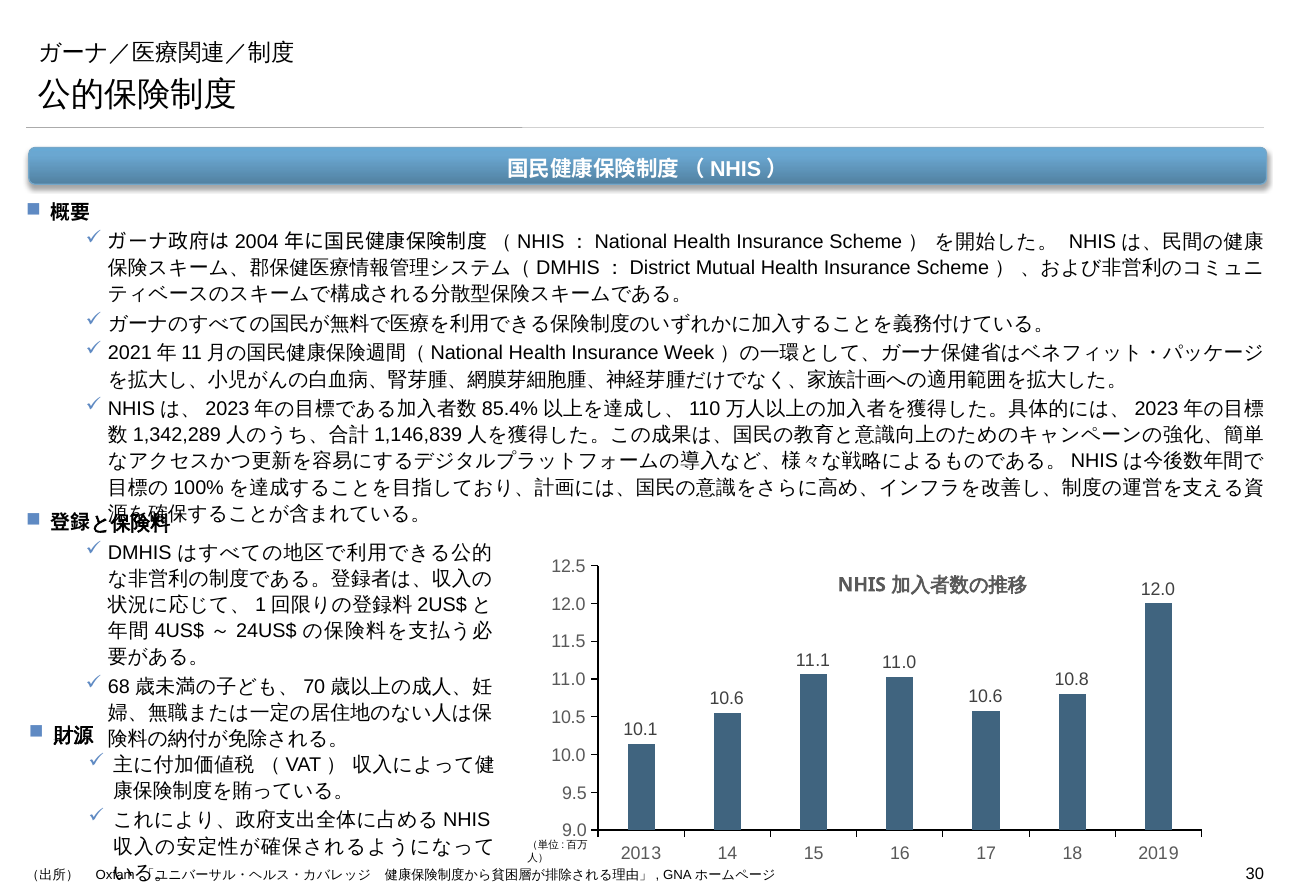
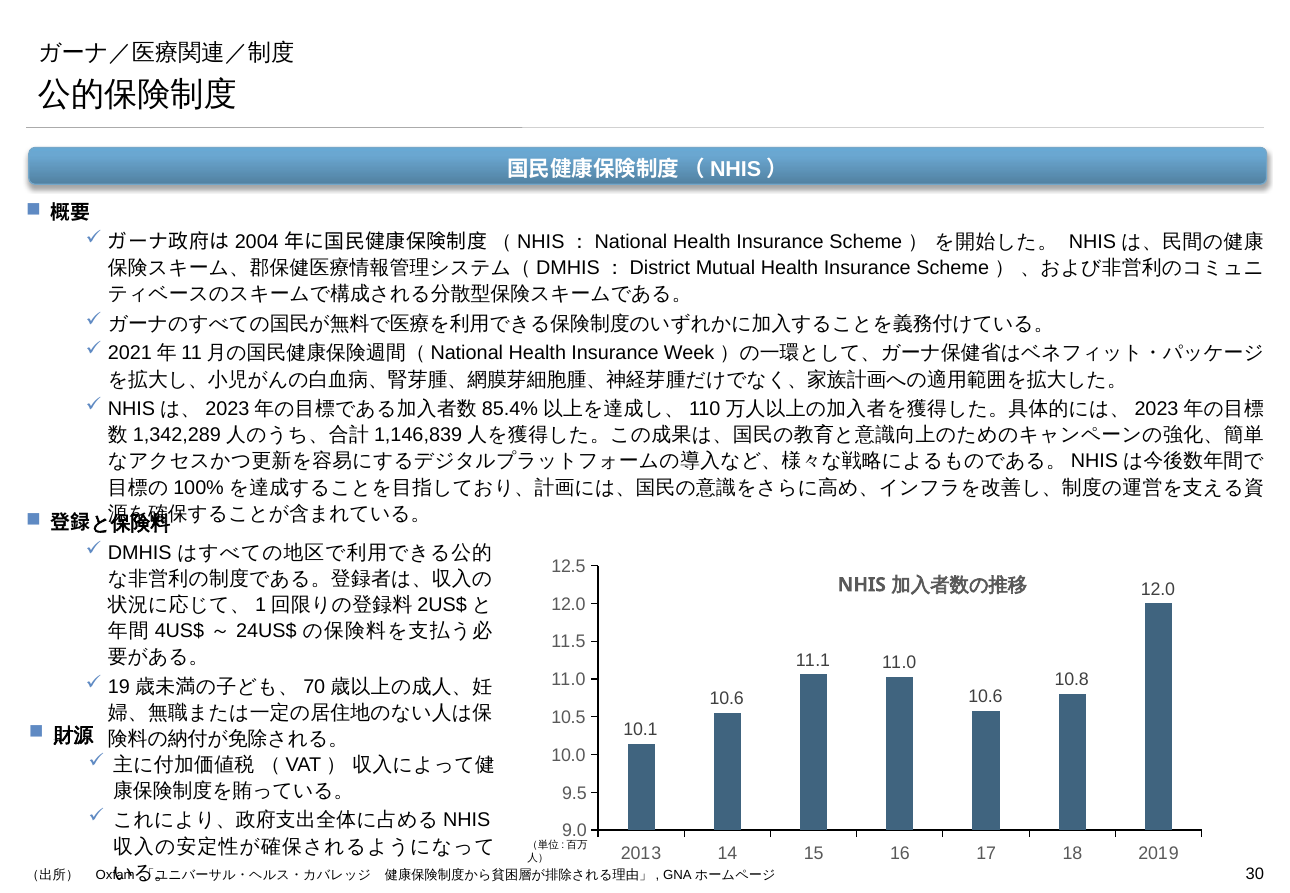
68: 68 -> 19
